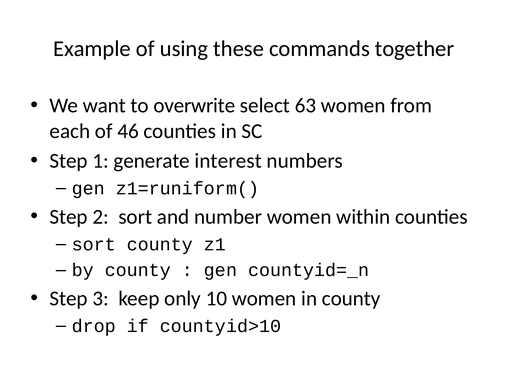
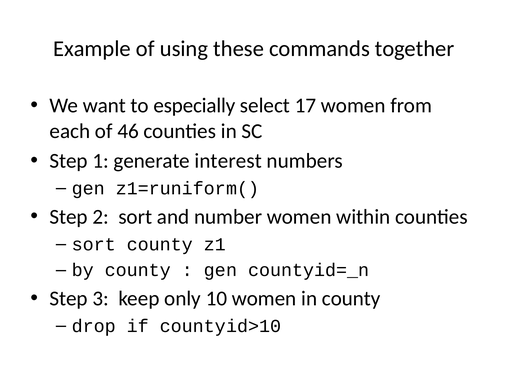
overwrite: overwrite -> especially
63: 63 -> 17
